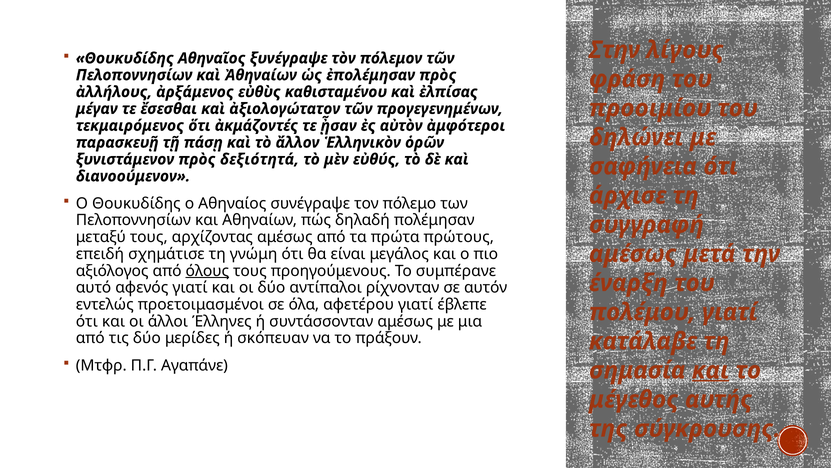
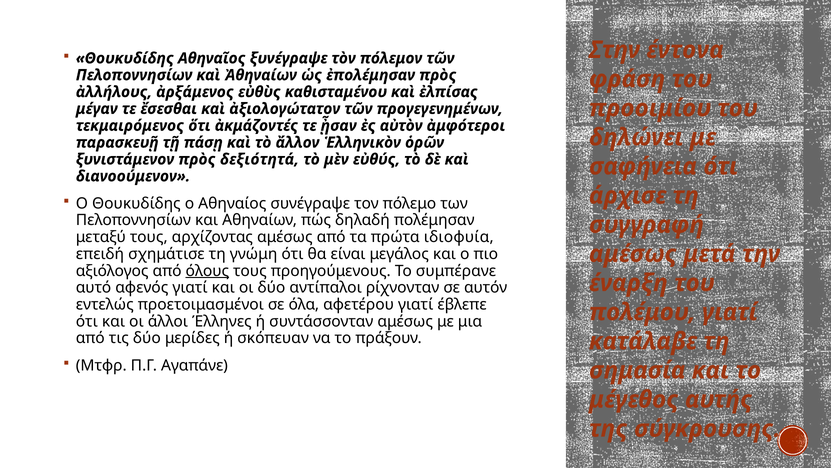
λίγους: λίγους -> έντονα
πρώτους: πρώτους -> ιδιοφυία
και at (711, 370) underline: present -> none
